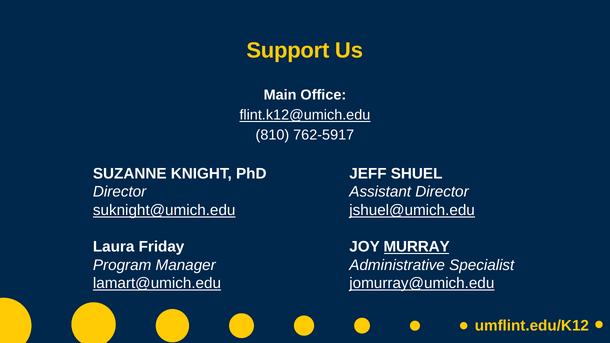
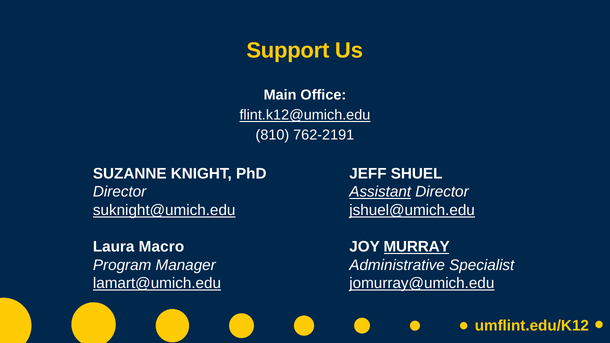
762-5917: 762-5917 -> 762-2191
Assistant underline: none -> present
Friday: Friday -> Macro
